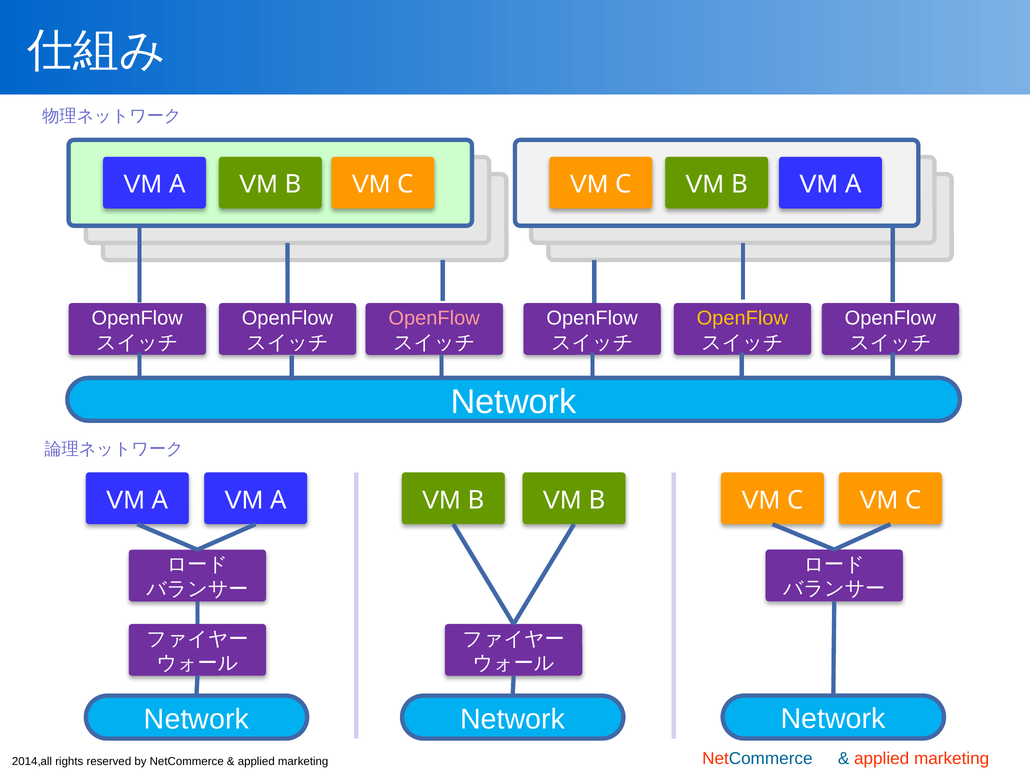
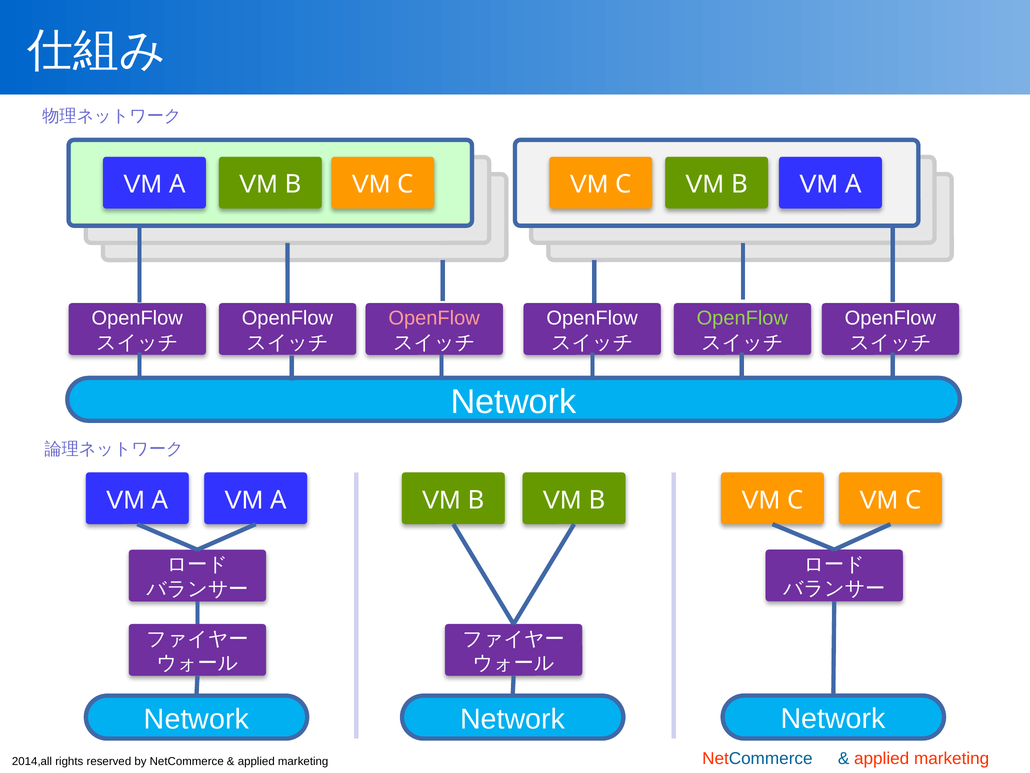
OpenFlow at (742, 318) colour: yellow -> light green
